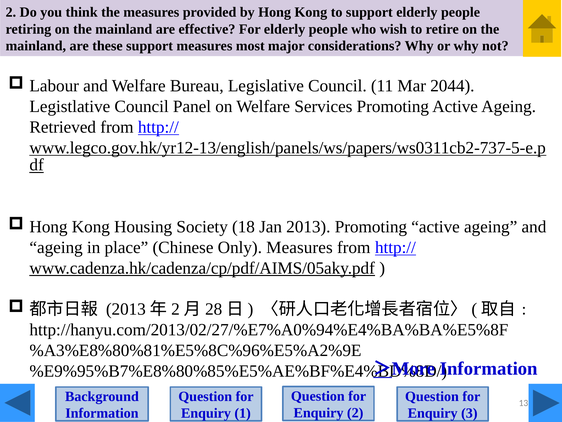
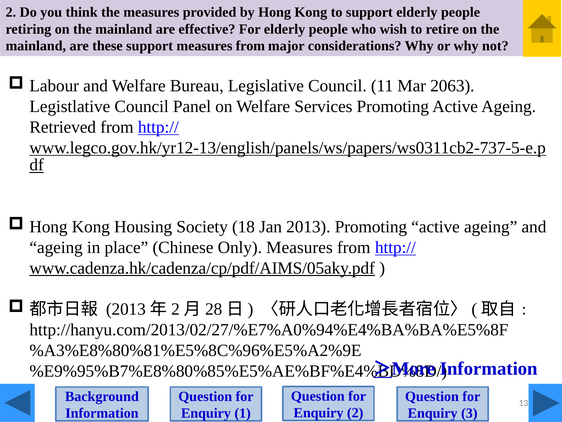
support measures most: most -> from
2044: 2044 -> 2063
